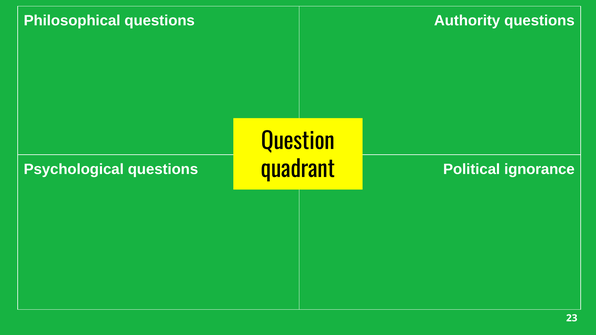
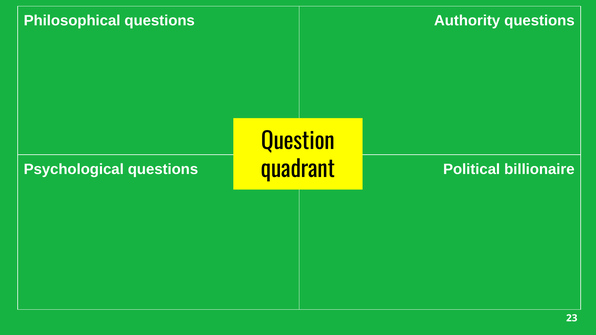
ignorance: ignorance -> billionaire
